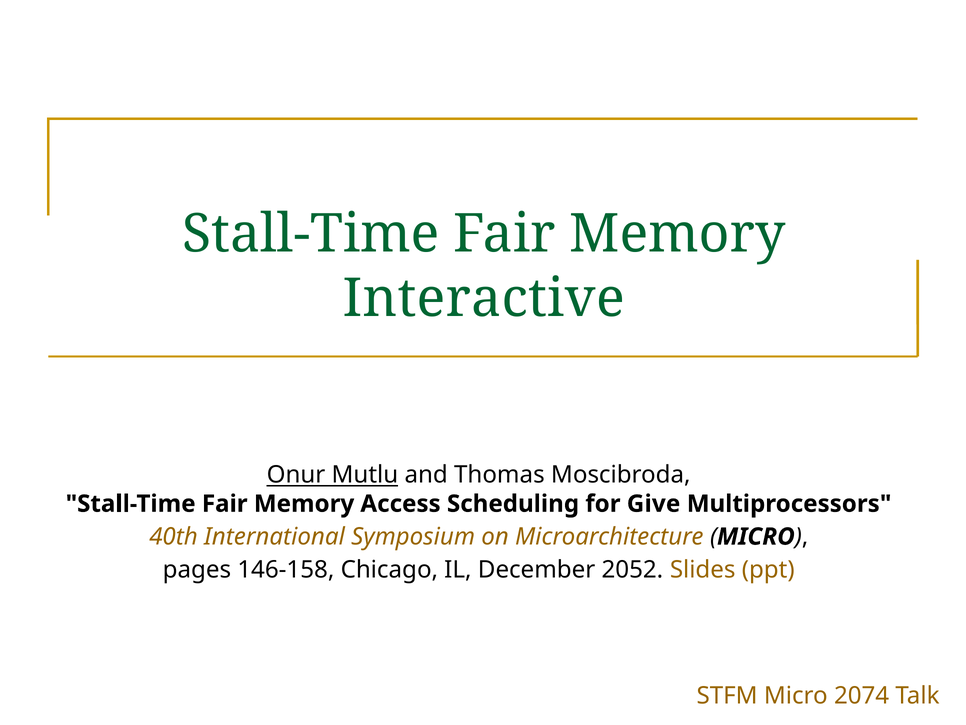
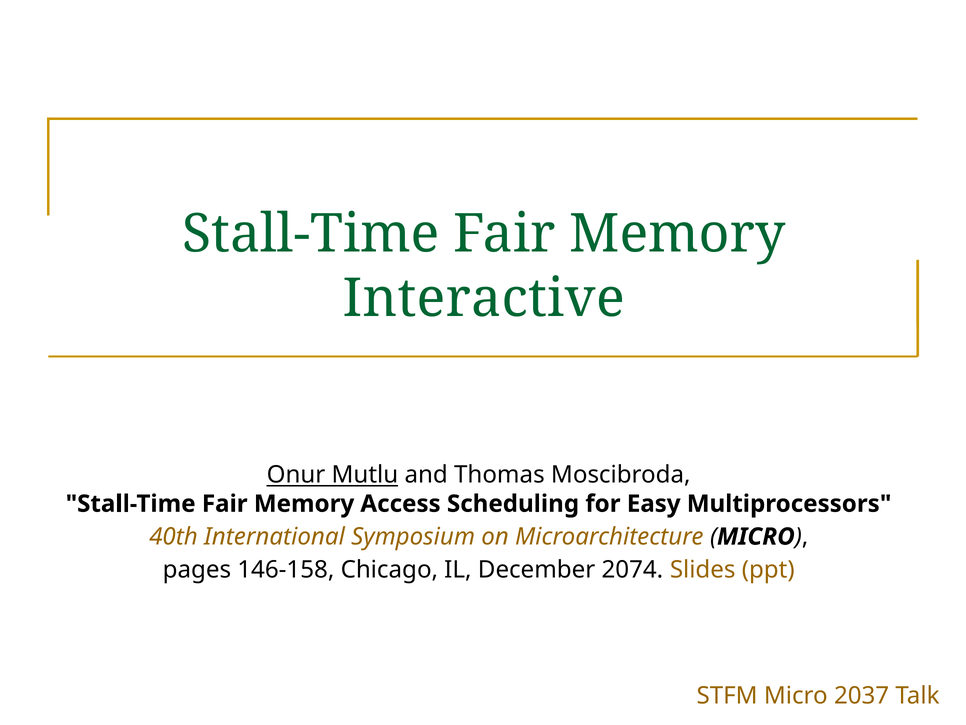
Give: Give -> Easy
2052: 2052 -> 2074
2074: 2074 -> 2037
